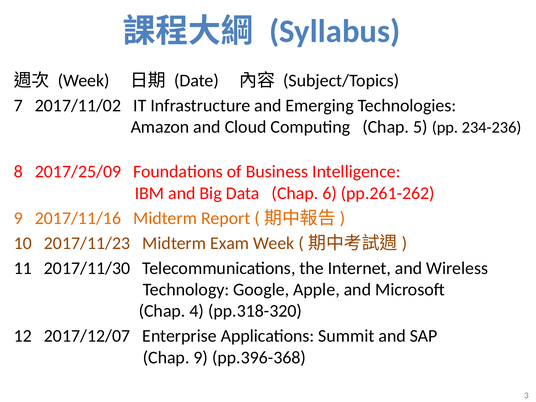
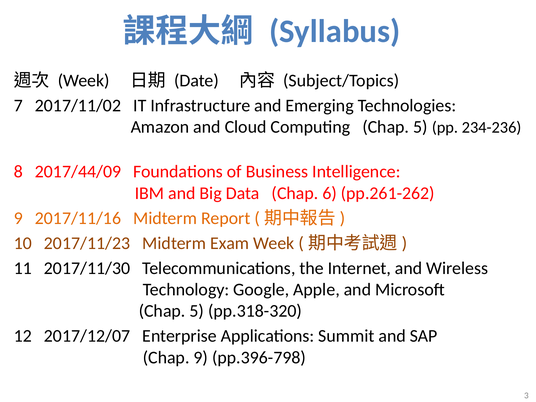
2017/25/09: 2017/25/09 -> 2017/44/09
4 at (197, 311): 4 -> 5
pp.396-368: pp.396-368 -> pp.396-798
